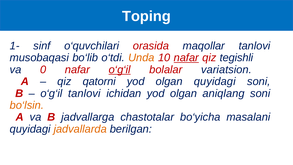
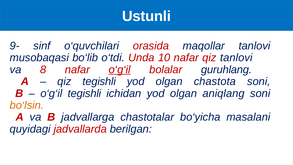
Toping: Toping -> Ustunli
1-: 1- -> 9-
Unda colour: orange -> red
nafar at (186, 58) underline: present -> none
qiz tegishli: tegishli -> tanlovi
0: 0 -> 8
variatsion: variatsion -> guruhlang
qiz qatorni: qatorni -> tegishli
olgan quyidagi: quyidagi -> chastota
o‘g‘il tanlovi: tanlovi -> tegishli
jadvallarda colour: orange -> red
